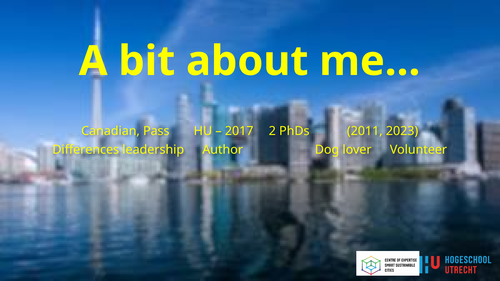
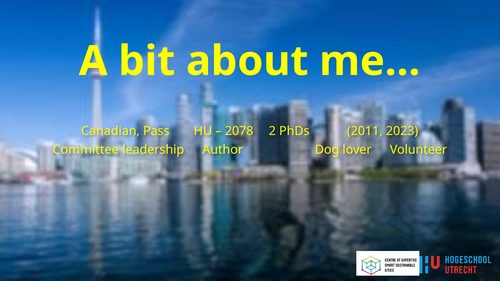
2017: 2017 -> 2078
Differences: Differences -> Committee
